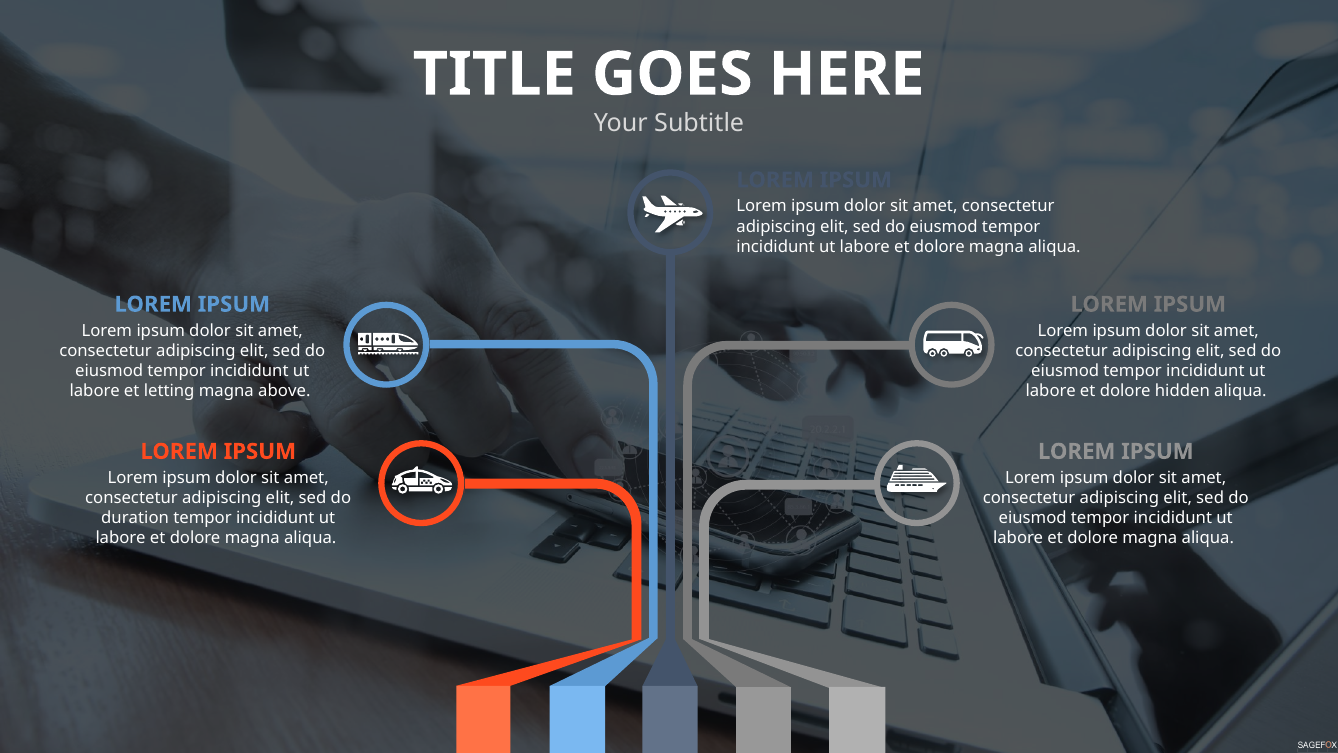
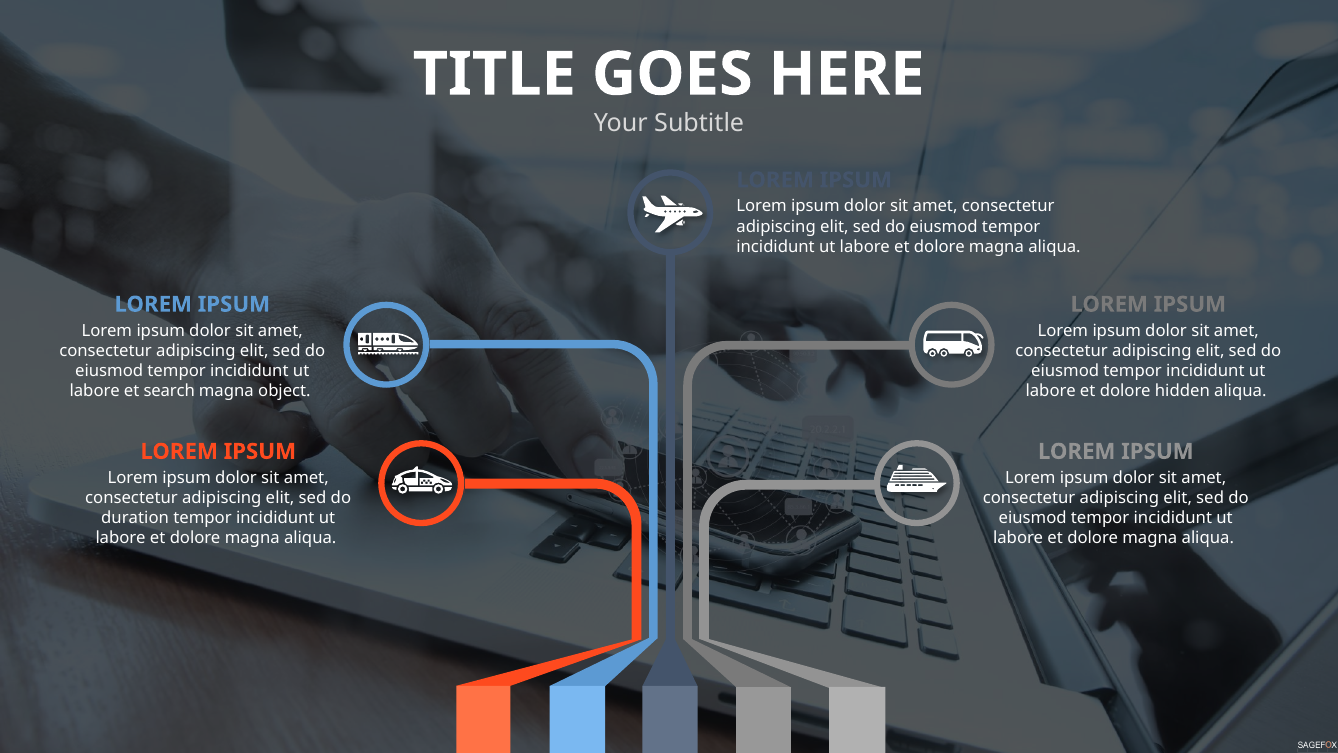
letting: letting -> search
above: above -> object
